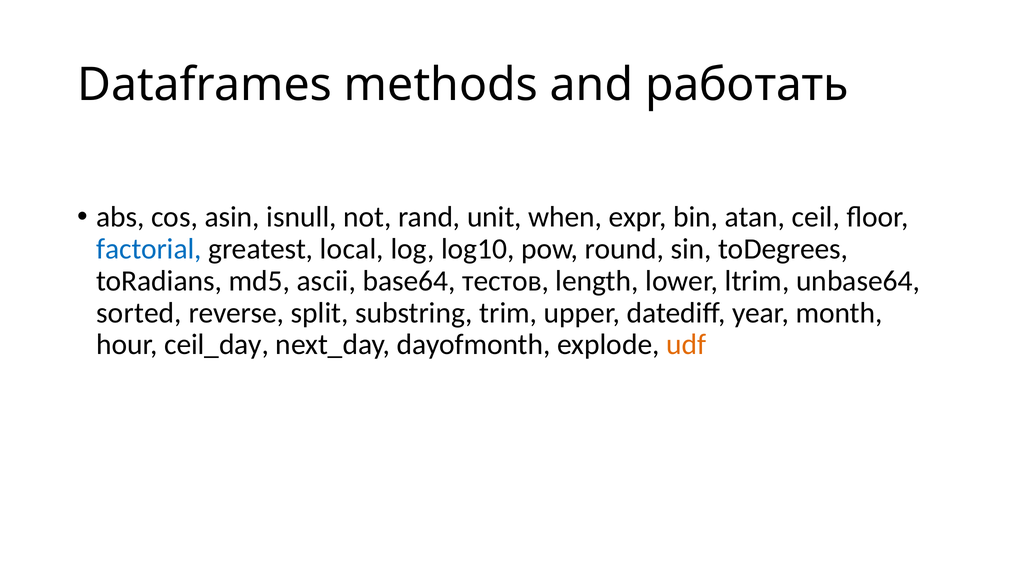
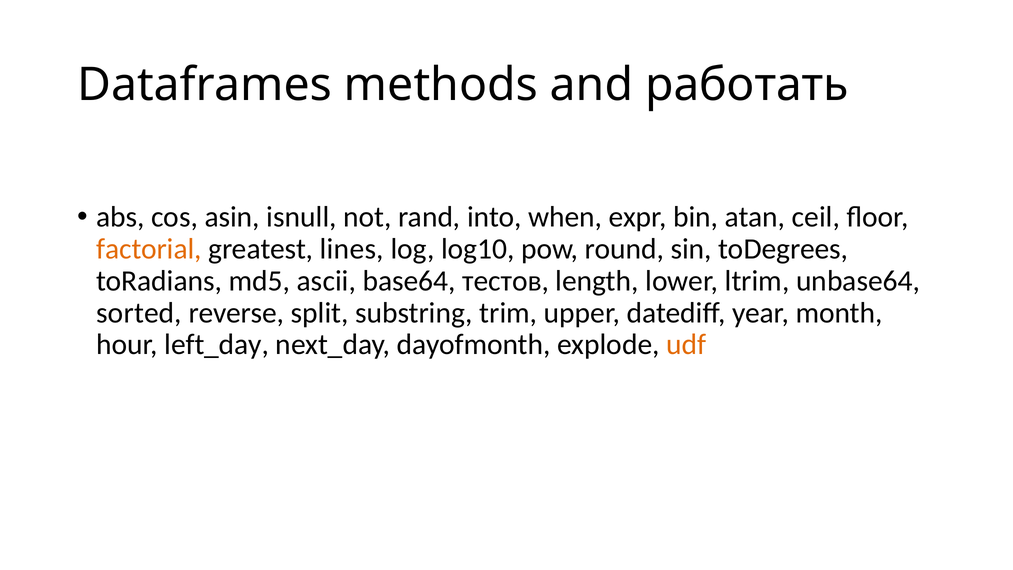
unit: unit -> into
factorial colour: blue -> orange
local: local -> lines
ceil_day: ceil_day -> left_day
